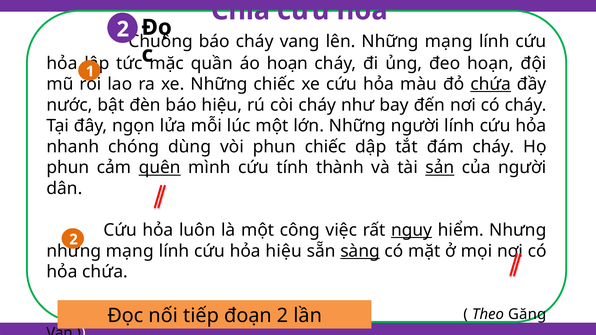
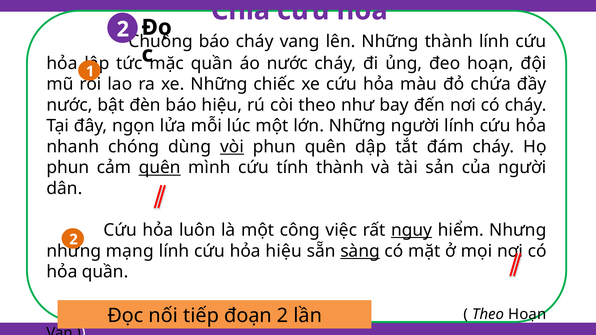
lên Những mạng: mạng -> thành
áo hoạn: hoạn -> nước
chứa at (491, 84) underline: present -> none
còi cháy: cháy -> theo
vòi underline: none -> present
phun chiếc: chiếc -> quên
sản underline: present -> none
hỏa chứa: chứa -> quần
Theo Găng: Găng -> Hoạn
